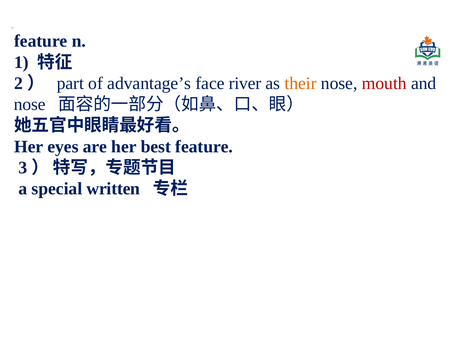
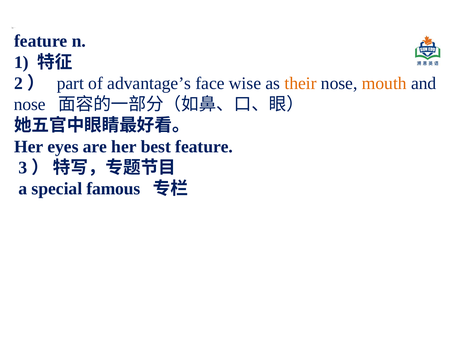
river: river -> wise
mouth at (384, 83) colour: red -> orange
written: written -> famous
